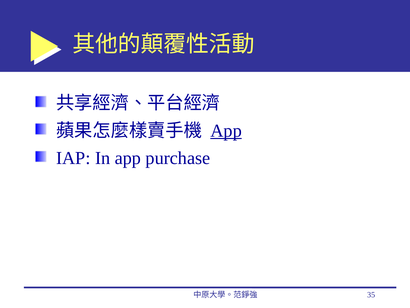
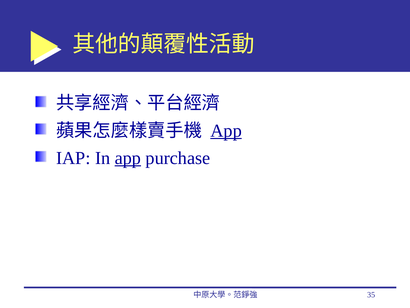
app at (128, 158) underline: none -> present
